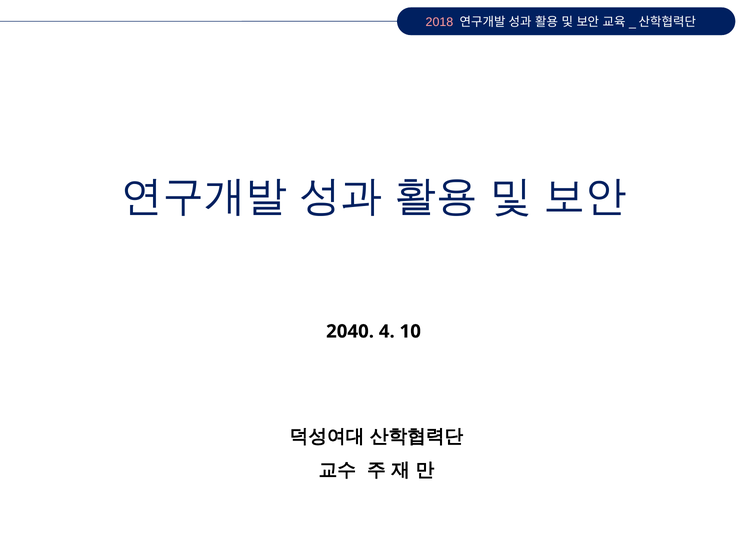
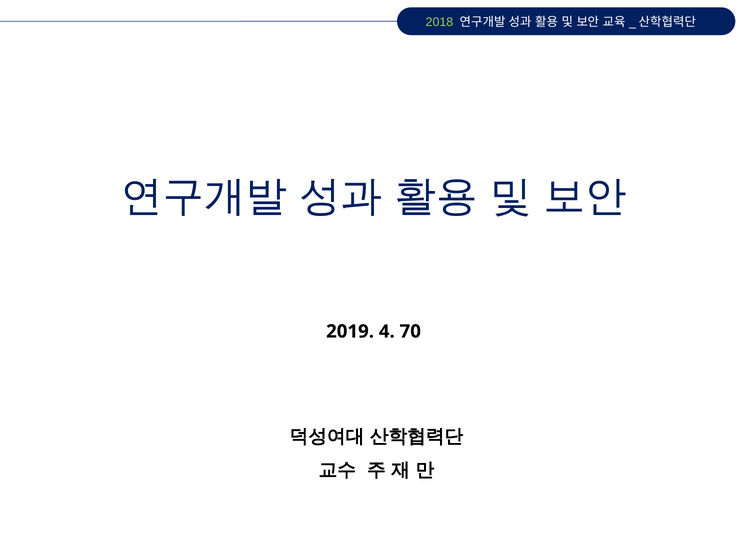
2018 colour: pink -> light green
2040: 2040 -> 2019
10: 10 -> 70
